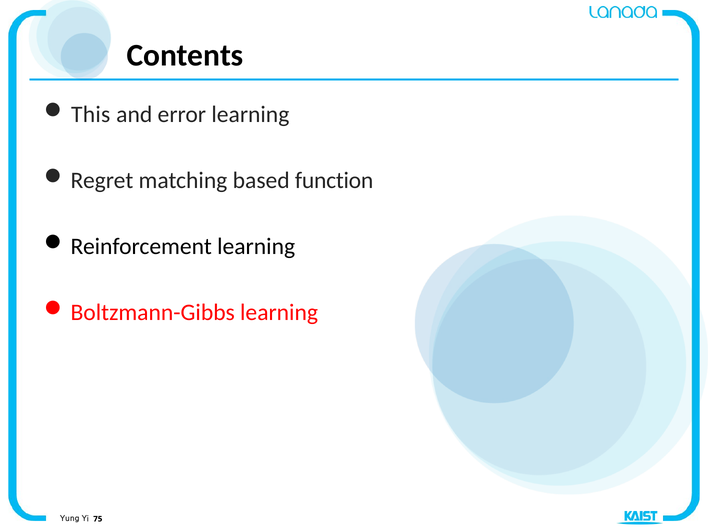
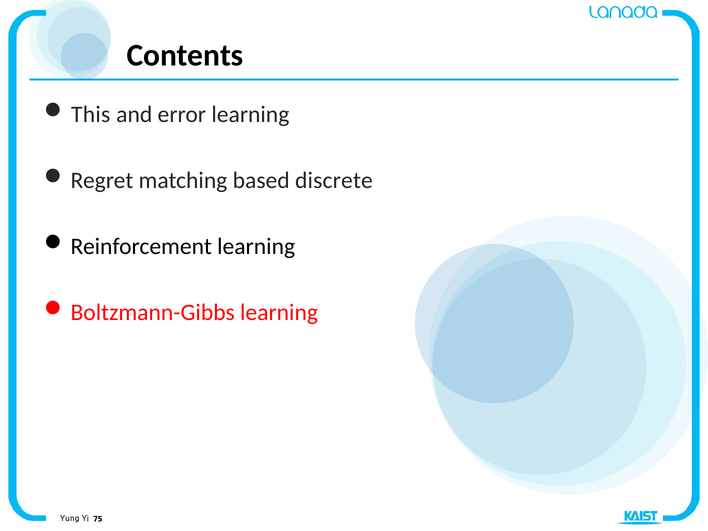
function: function -> discrete
